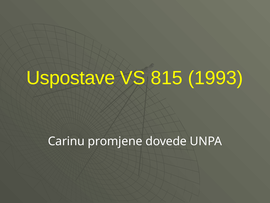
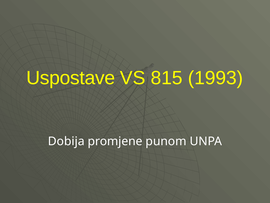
Carinu: Carinu -> Dobija
dovede: dovede -> punom
